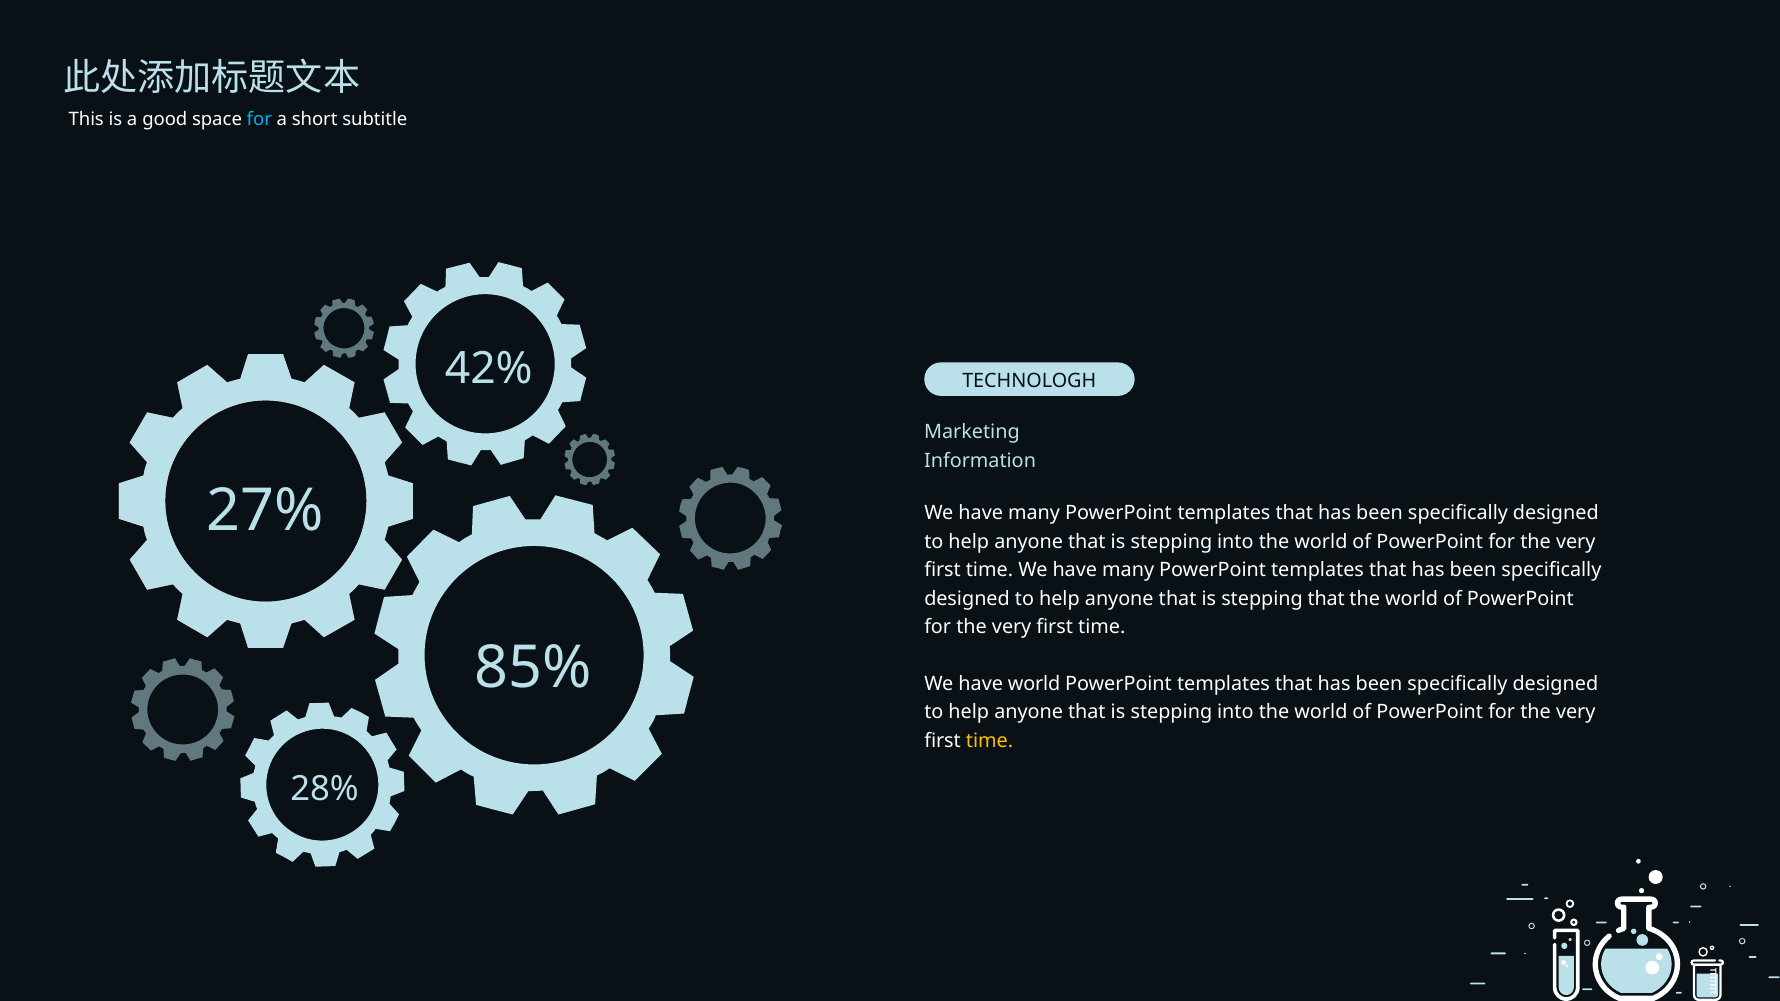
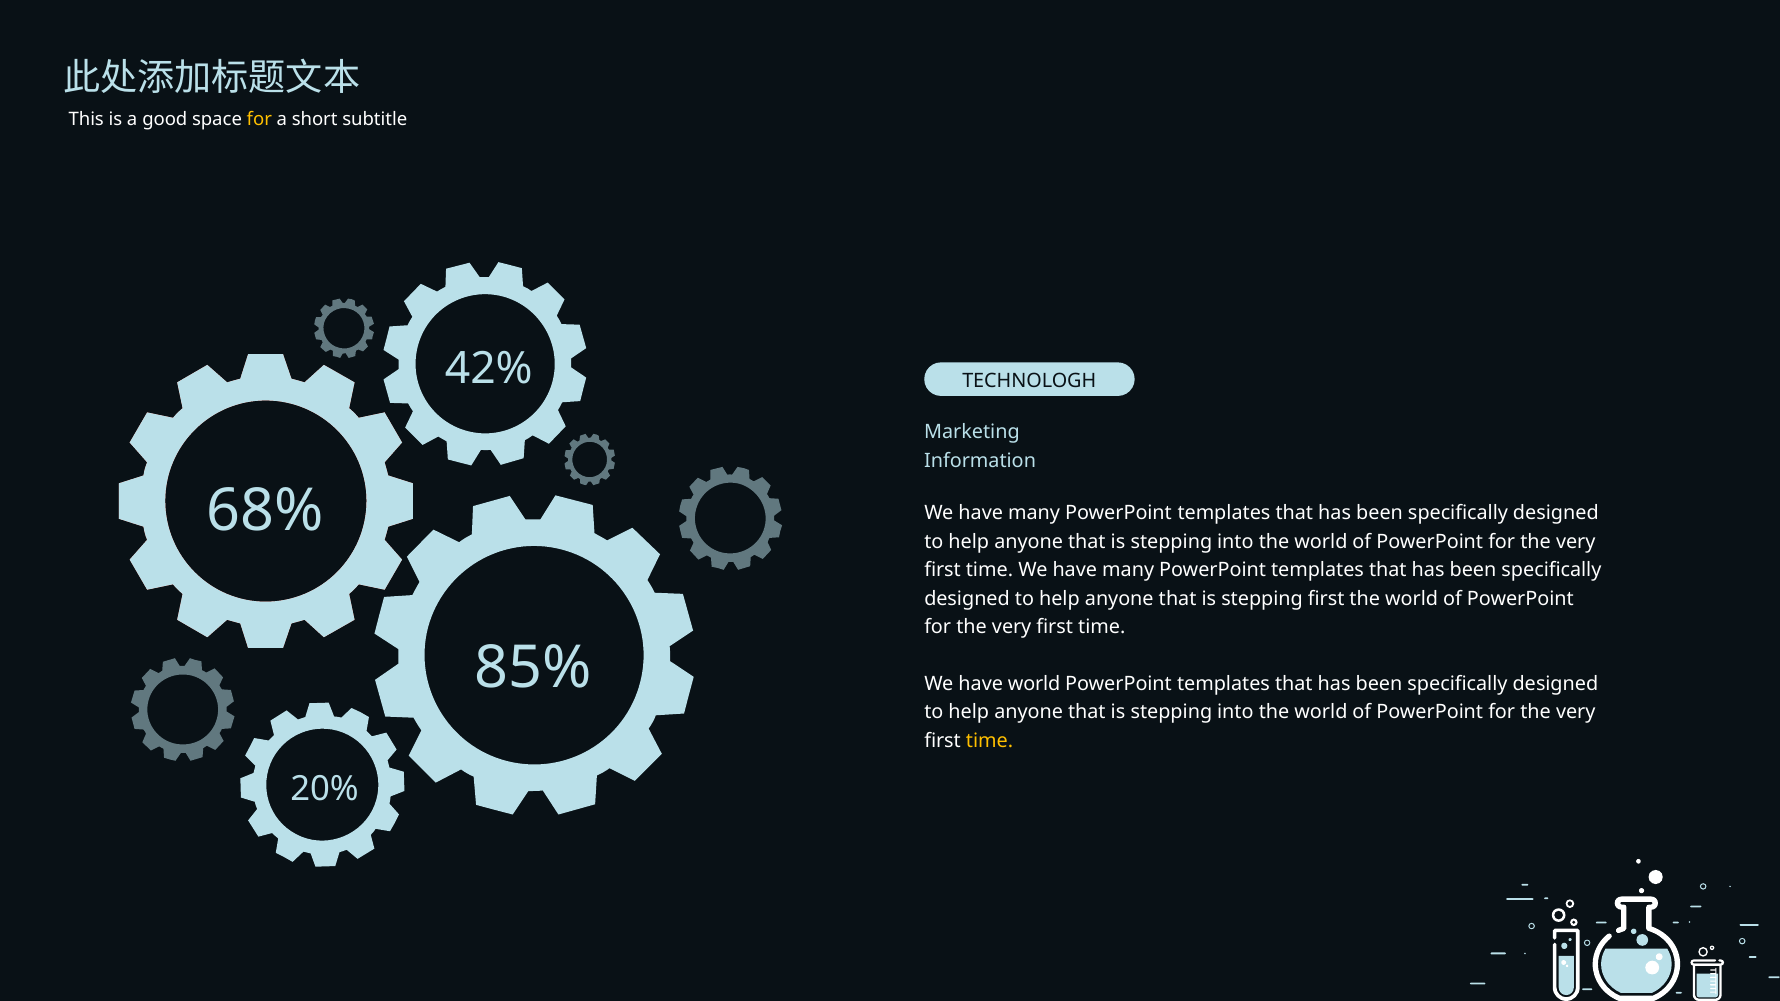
for at (259, 119) colour: light blue -> yellow
27%: 27% -> 68%
stepping that: that -> first
28%: 28% -> 20%
